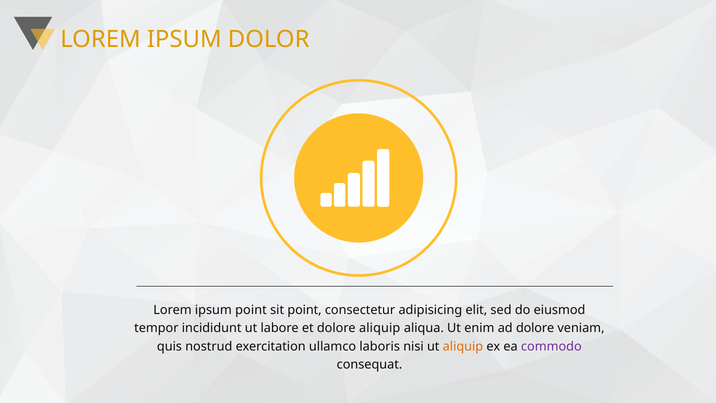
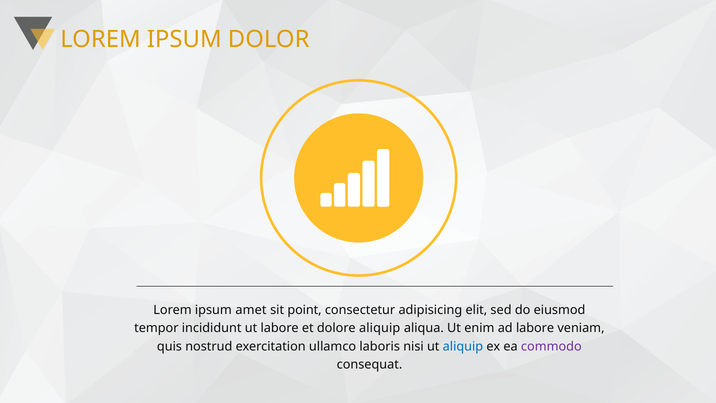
ipsum point: point -> amet
ad dolore: dolore -> labore
aliquip at (463, 346) colour: orange -> blue
